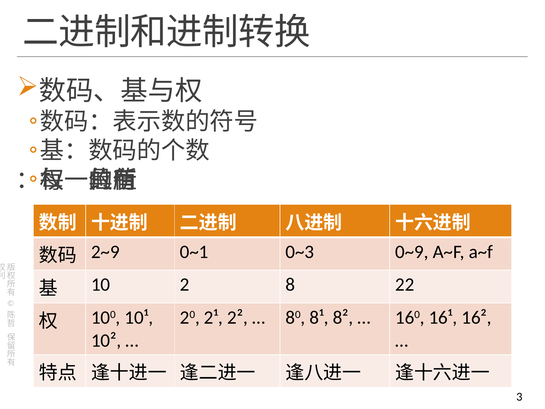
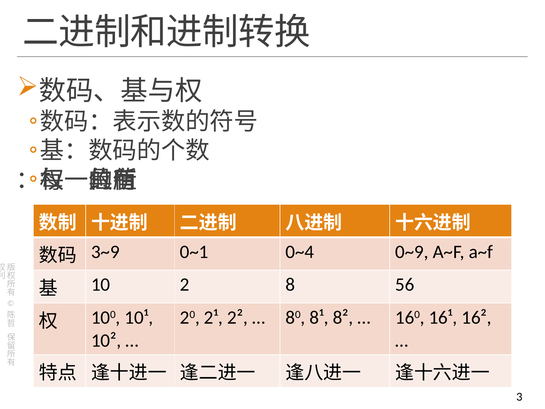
2~9: 2~9 -> 3~9
0~3: 0~3 -> 0~4
22: 22 -> 56
